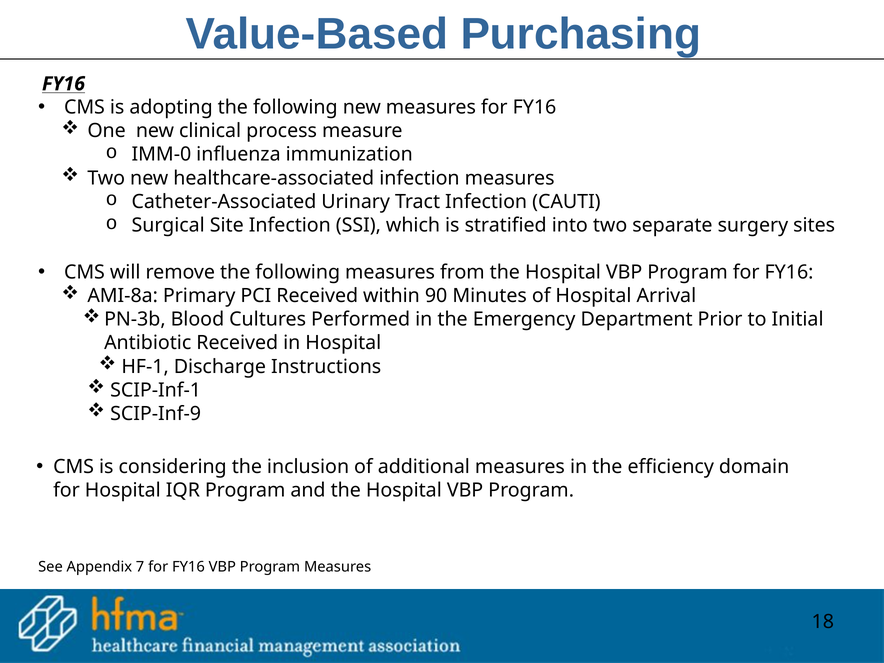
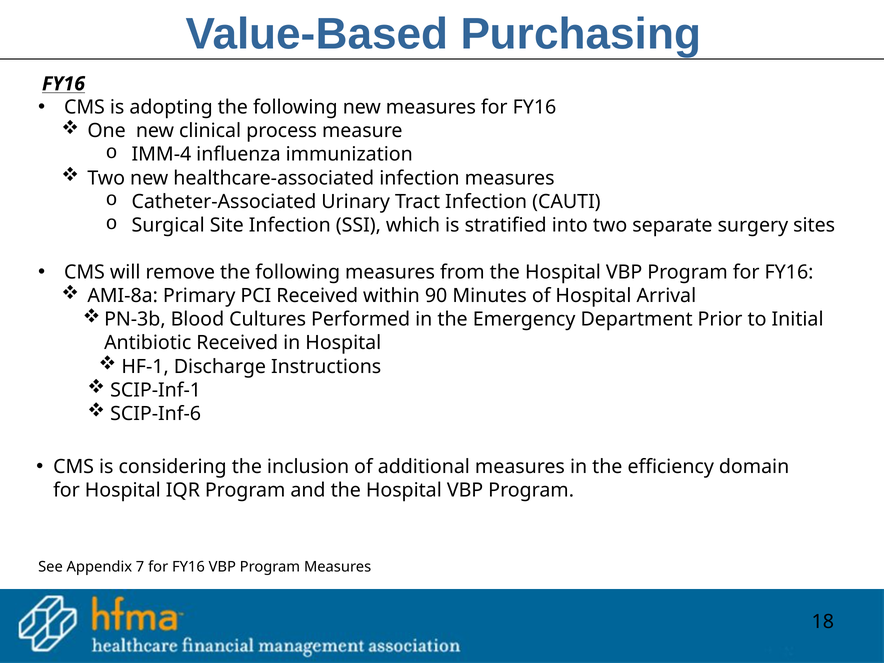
IMM-0: IMM-0 -> IMM-4
SCIP-Inf-9: SCIP-Inf-9 -> SCIP-Inf-6
